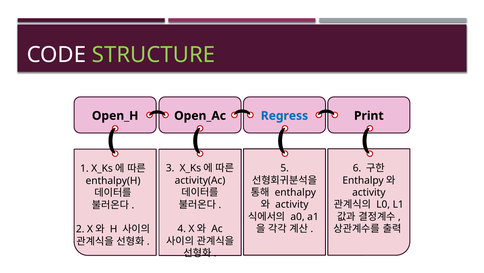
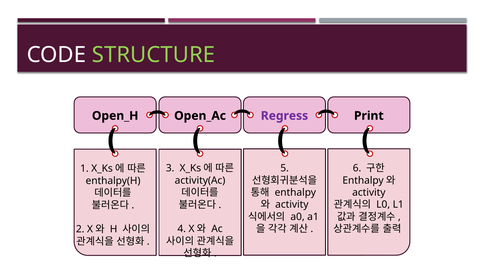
Regress colour: blue -> purple
